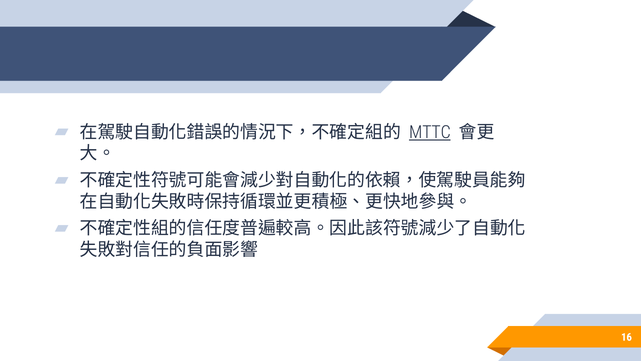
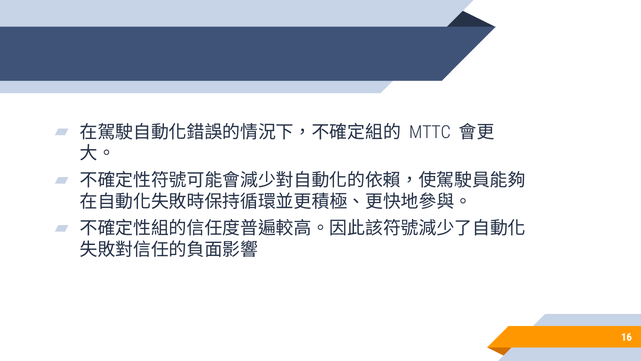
MTTC underline: present -> none
